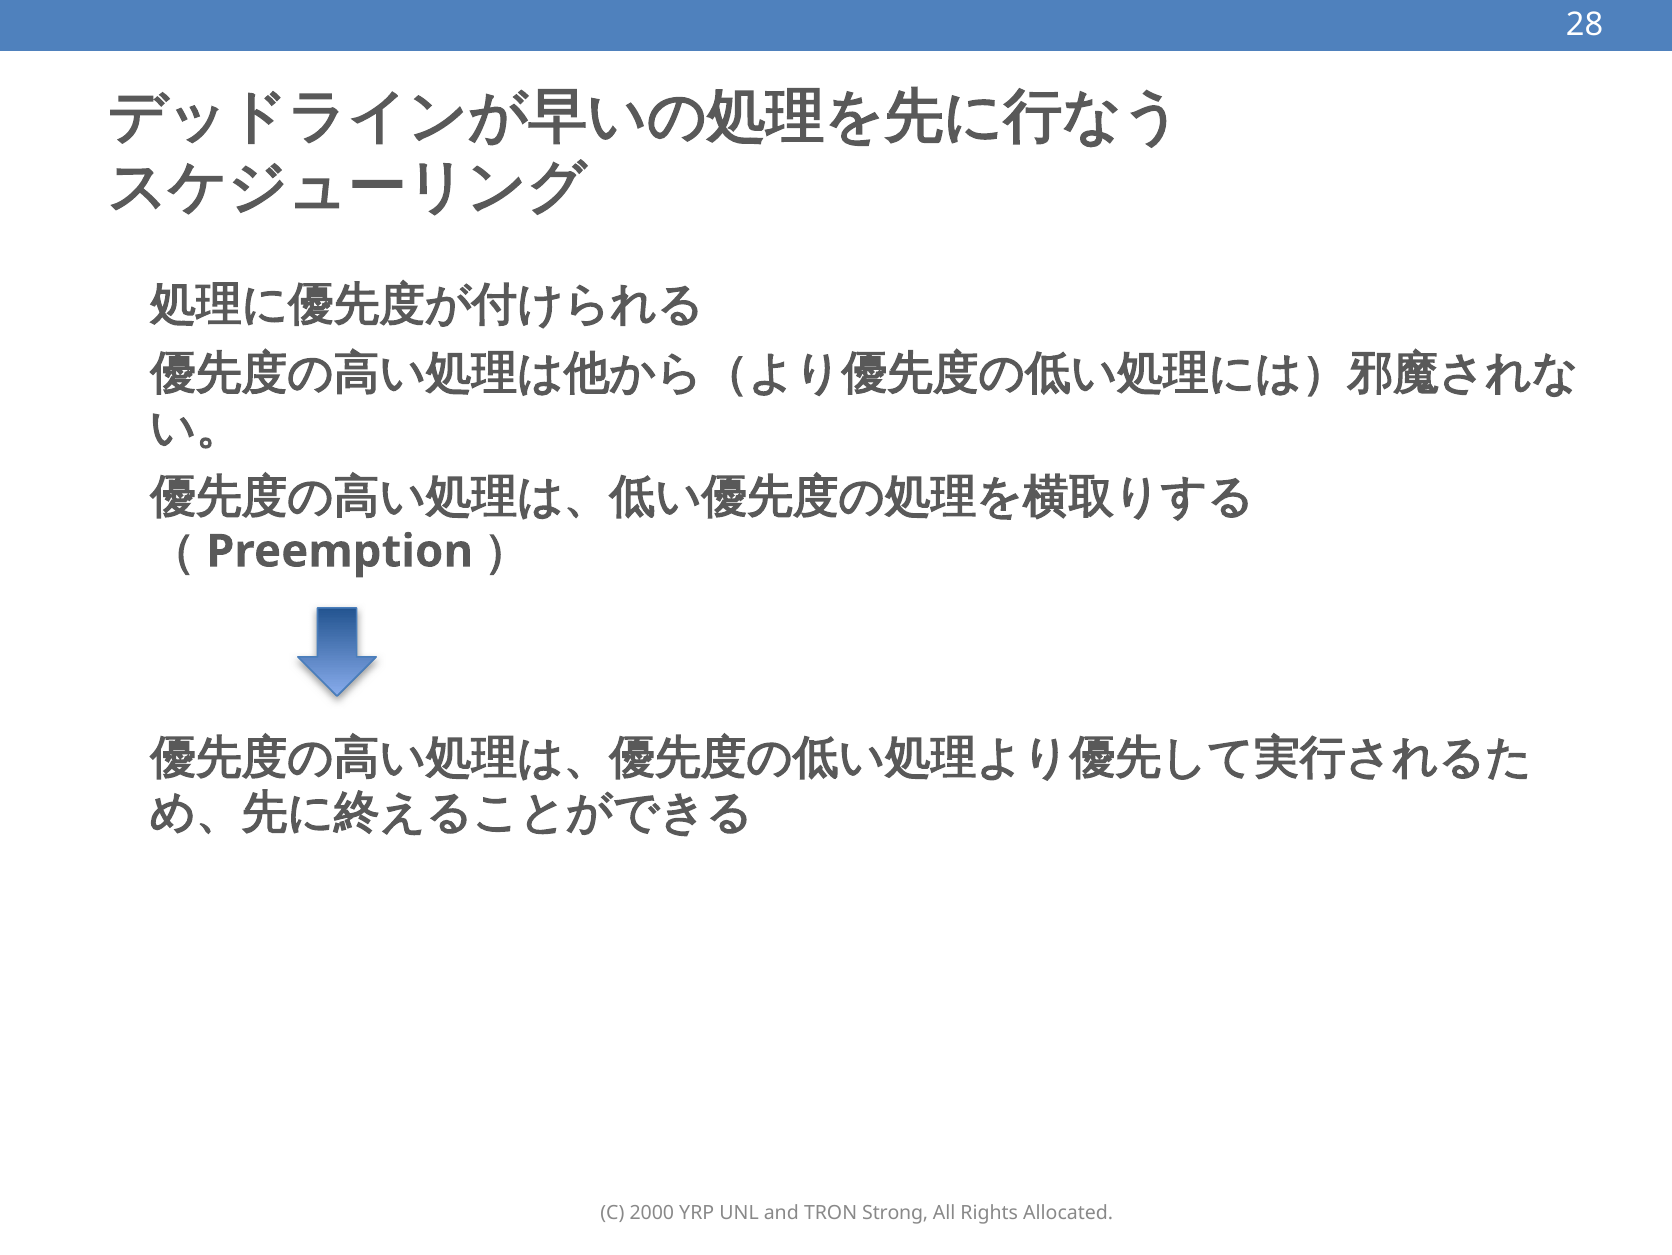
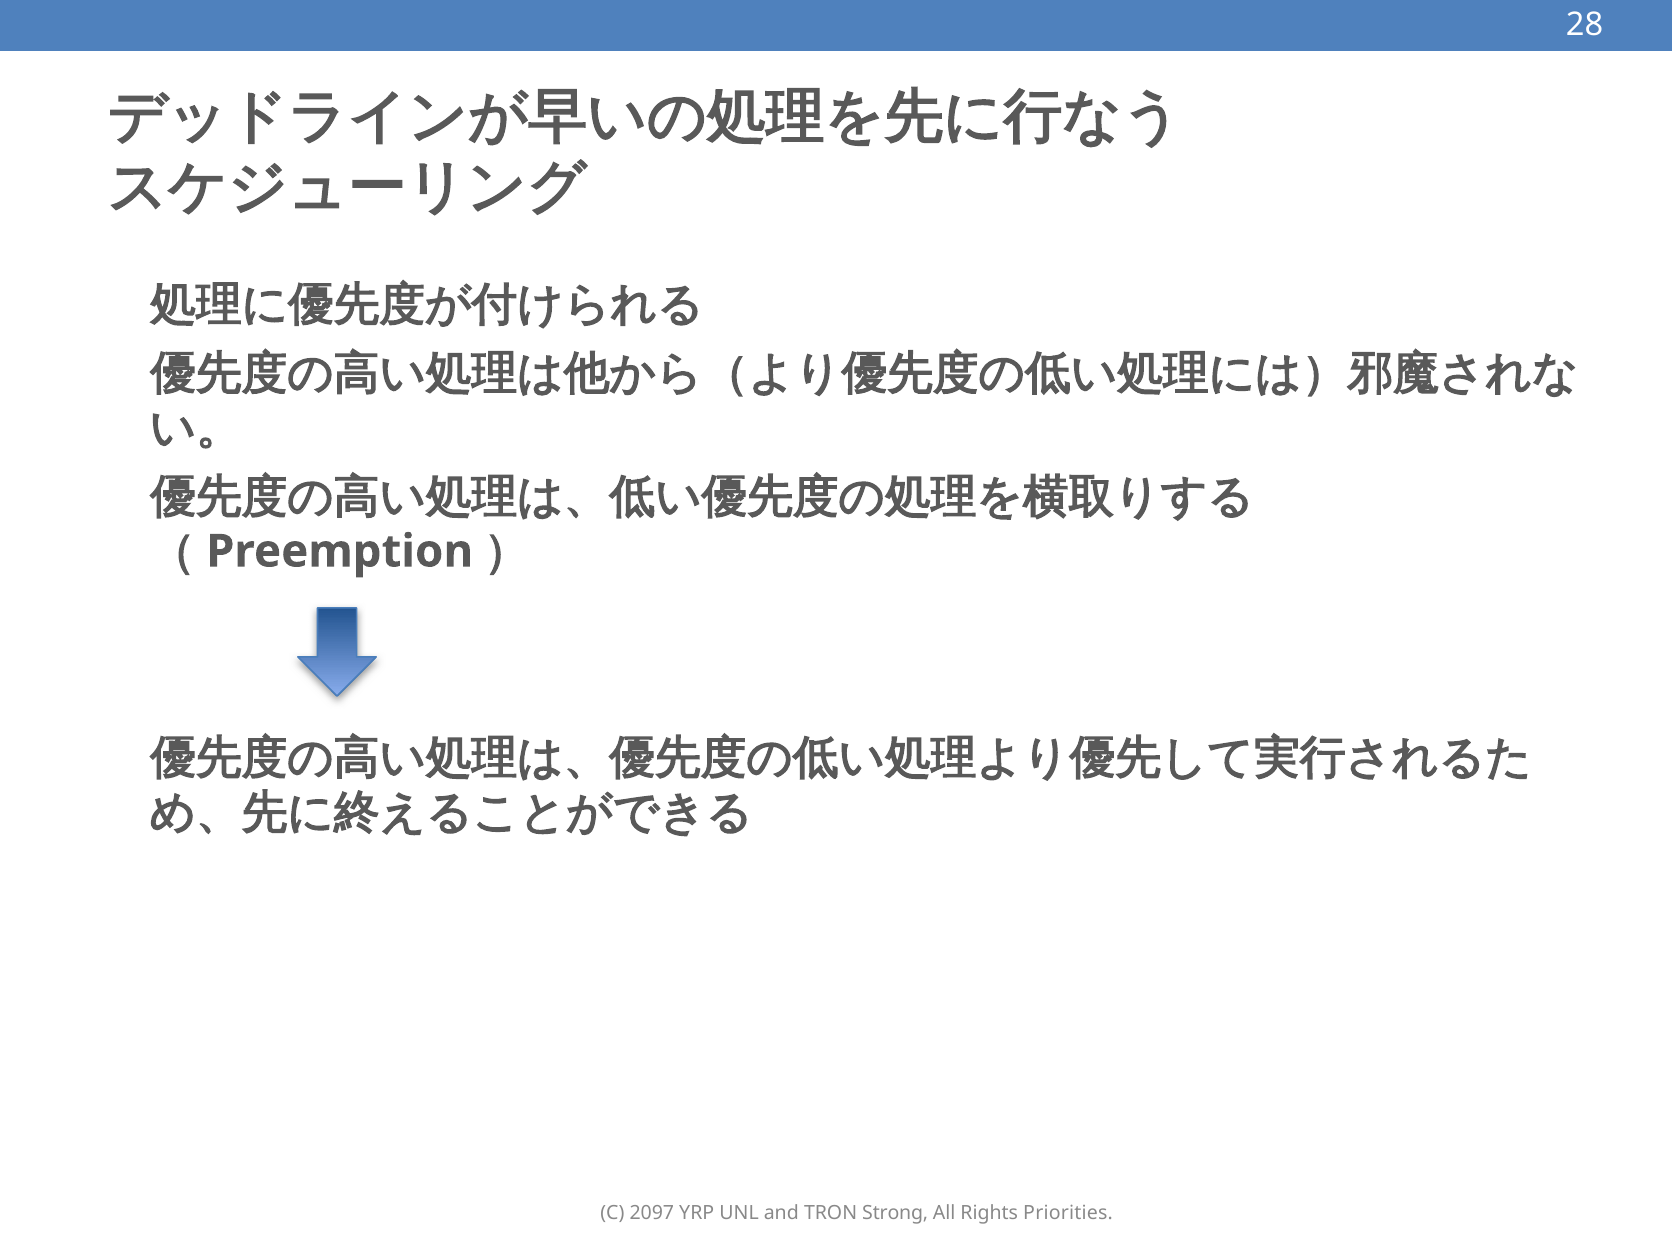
2000: 2000 -> 2097
Allocated: Allocated -> Priorities
